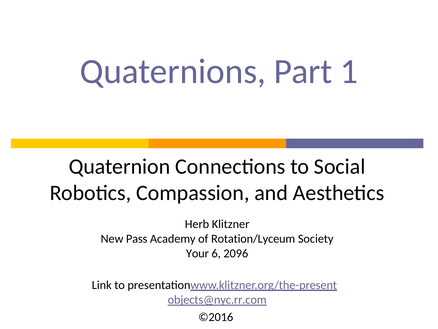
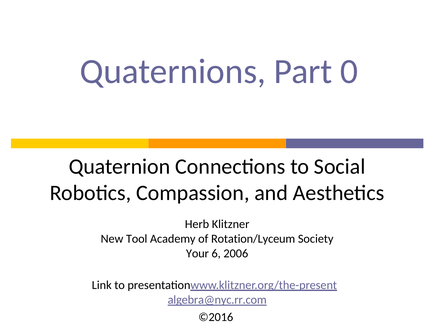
1: 1 -> 0
Pass: Pass -> Tool
2096: 2096 -> 2006
objects@nyc.rr.com: objects@nyc.rr.com -> algebra@nyc.rr.com
